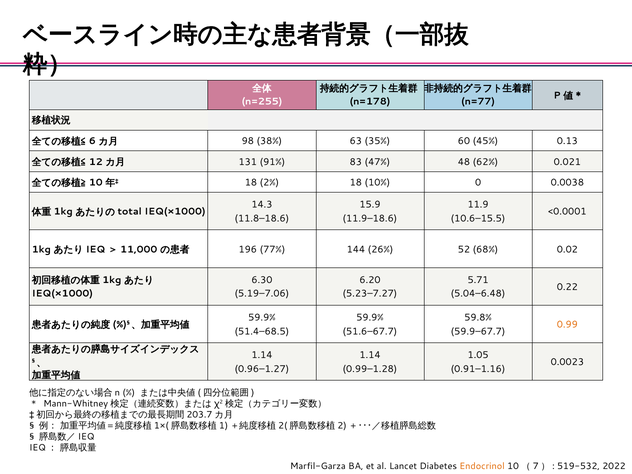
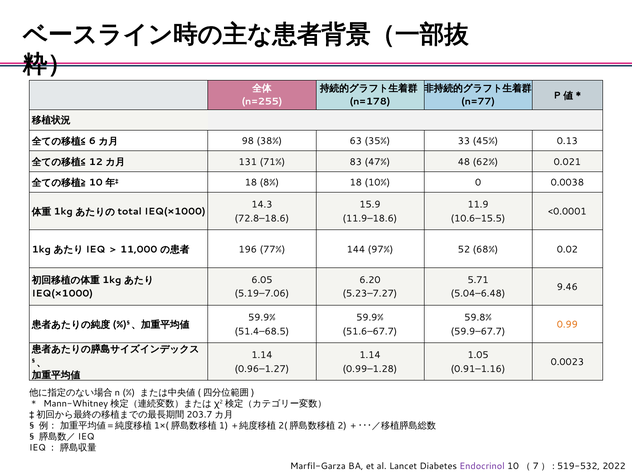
60: 60 -> 33
91%: 91% -> 71%
2%: 2% -> 8%
11.8–18.6: 11.8–18.6 -> 72.8–18.6
26%: 26% -> 97%
6.30: 6.30 -> 6.05
0.22: 0.22 -> 9.46
Endocrinol colour: orange -> purple
